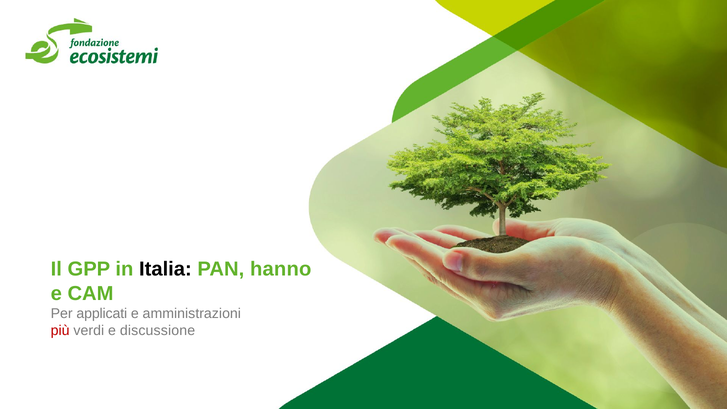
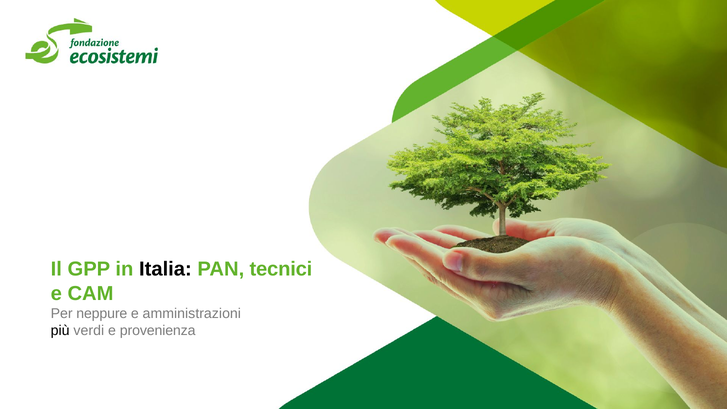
hanno: hanno -> tecnici
applicati: applicati -> neppure
più colour: red -> black
discussione: discussione -> provenienza
